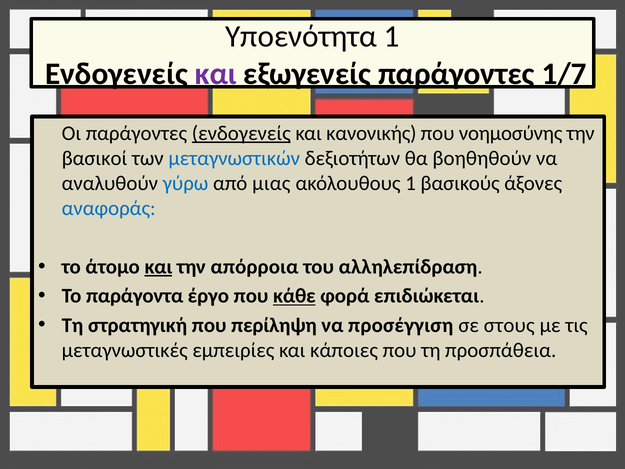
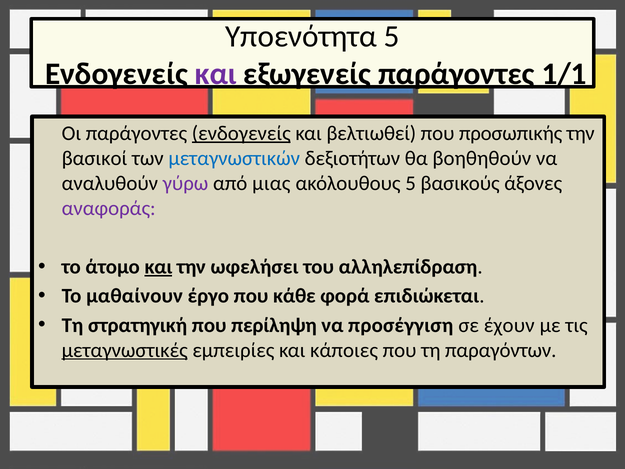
Υποενότητα 1: 1 -> 5
1/7: 1/7 -> 1/1
κανονικής: κανονικής -> βελτιωθεί
νοημοσύνης: νοημοσύνης -> προσωπικής
γύρω colour: blue -> purple
ακόλουθους 1: 1 -> 5
αναφοράς colour: blue -> purple
απόρροια: απόρροια -> ωφελήσει
παράγοντα: παράγοντα -> μαθαίνουν
κάθε underline: present -> none
στους: στους -> έχουν
μεταγνωστικές underline: none -> present
προσπάθεια: προσπάθεια -> παραγόντων
